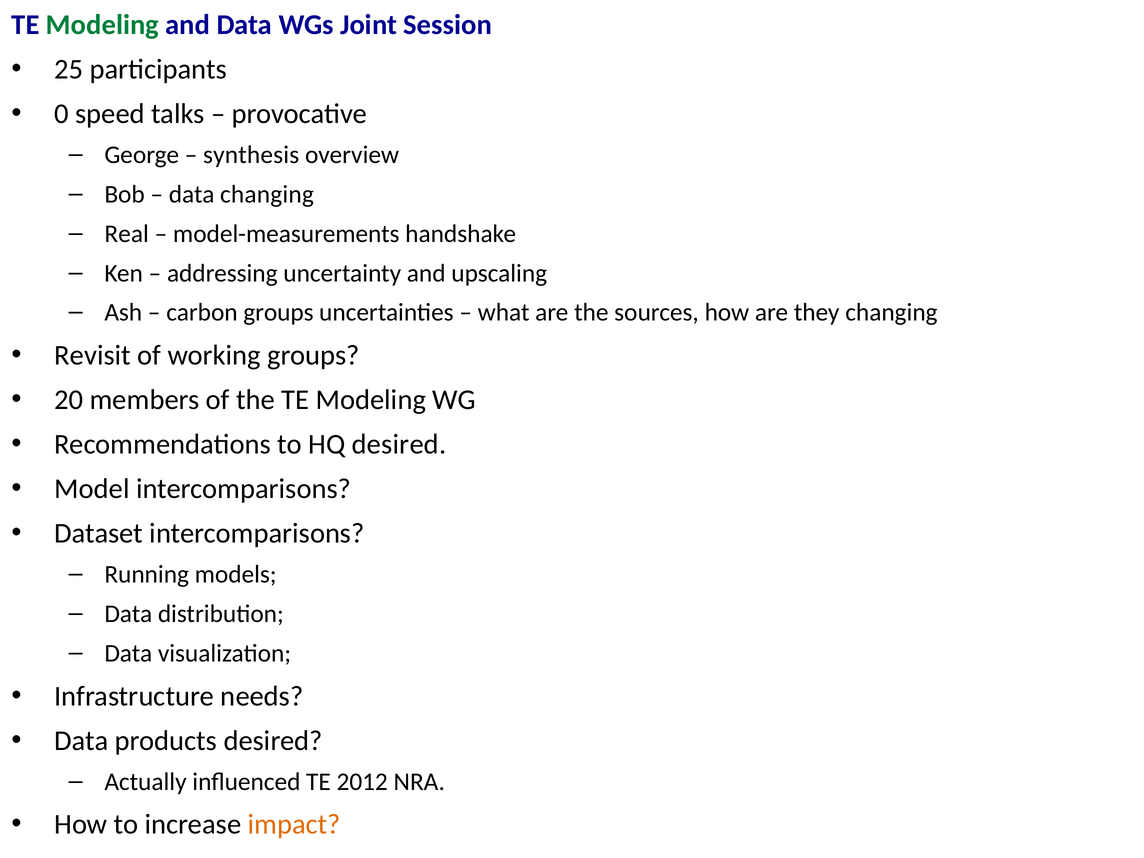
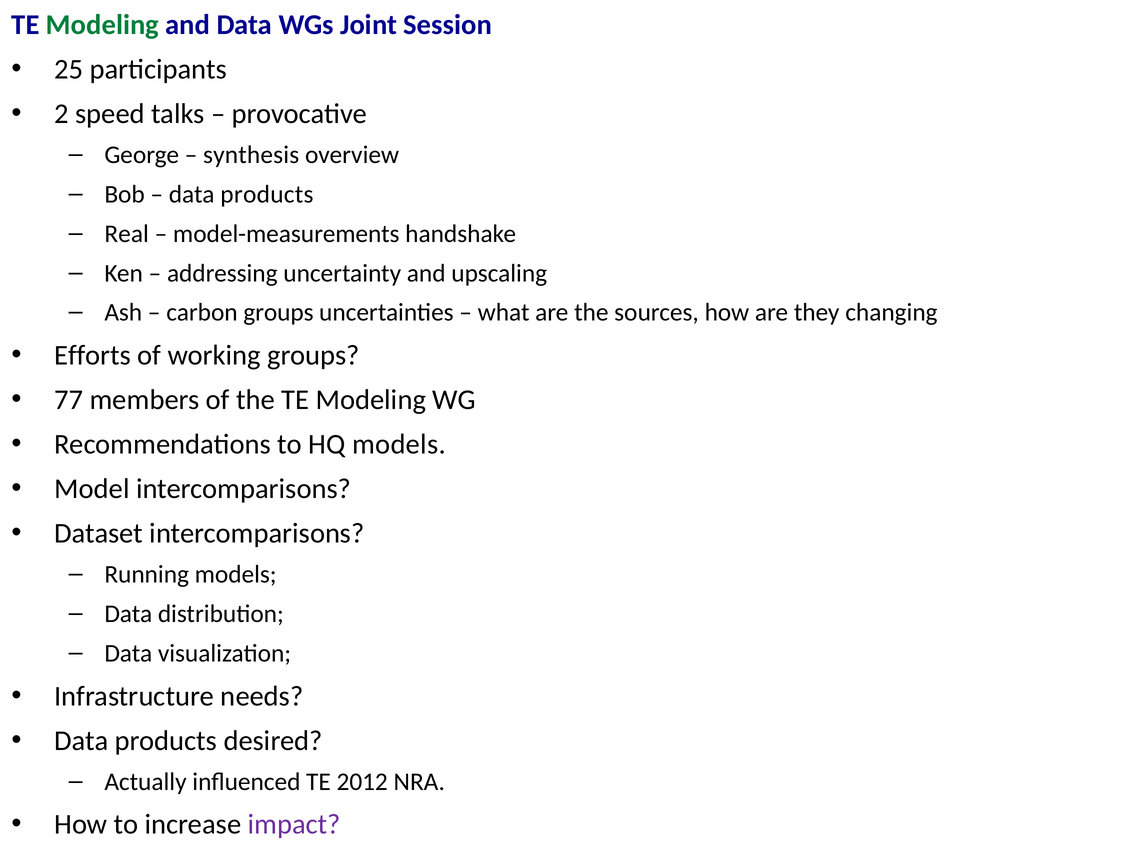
0: 0 -> 2
changing at (267, 194): changing -> products
Revisit: Revisit -> Efforts
20: 20 -> 77
HQ desired: desired -> models
impact colour: orange -> purple
